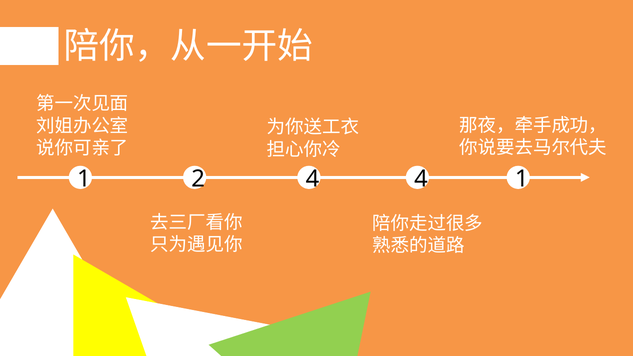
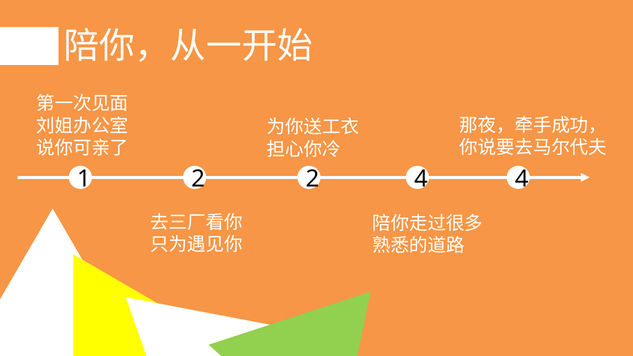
2 4: 4 -> 2
4 1: 1 -> 4
